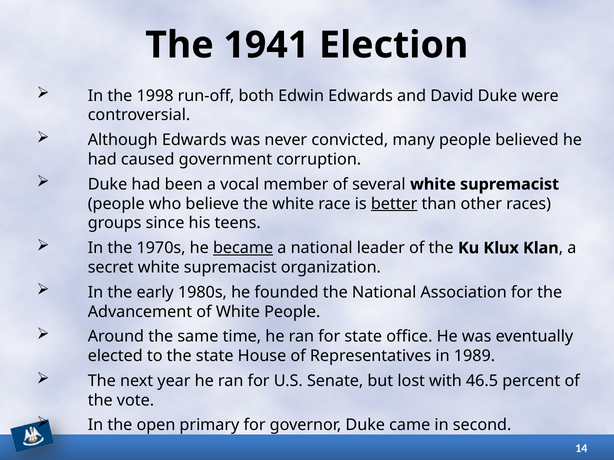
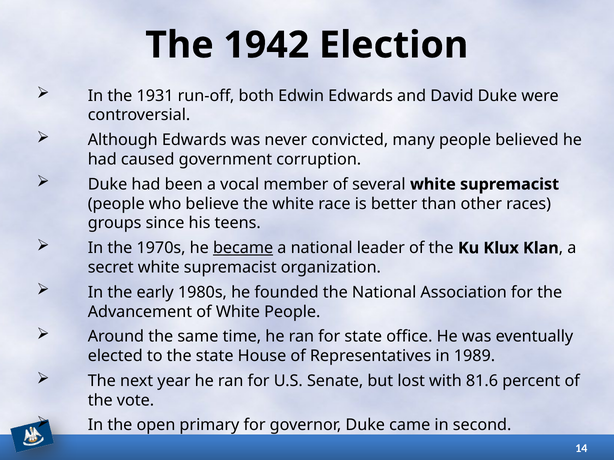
1941: 1941 -> 1942
1998: 1998 -> 1931
better underline: present -> none
46.5: 46.5 -> 81.6
